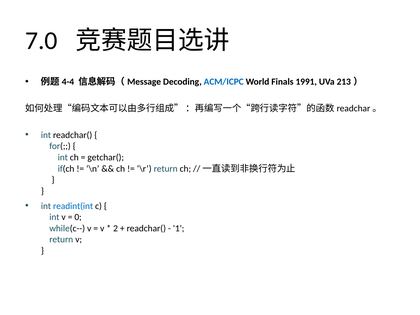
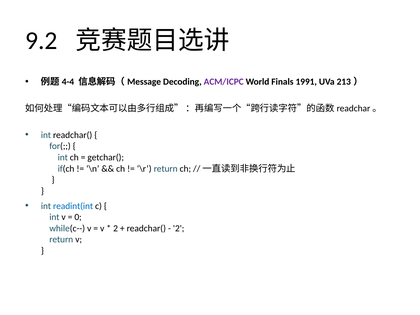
7.0: 7.0 -> 9.2
ACM/ICPC colour: blue -> purple
1 at (179, 228): 1 -> 2
